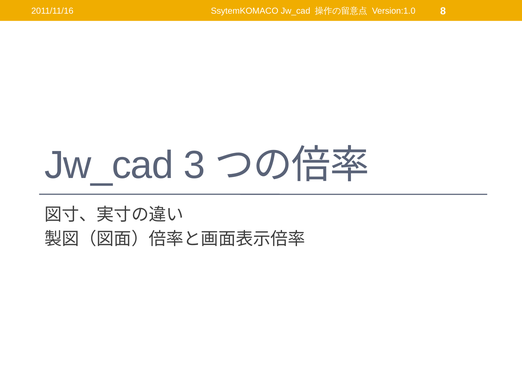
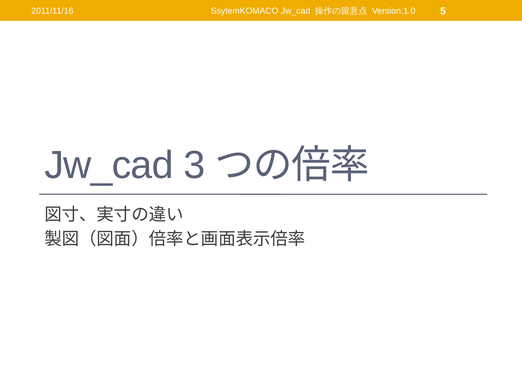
8: 8 -> 5
